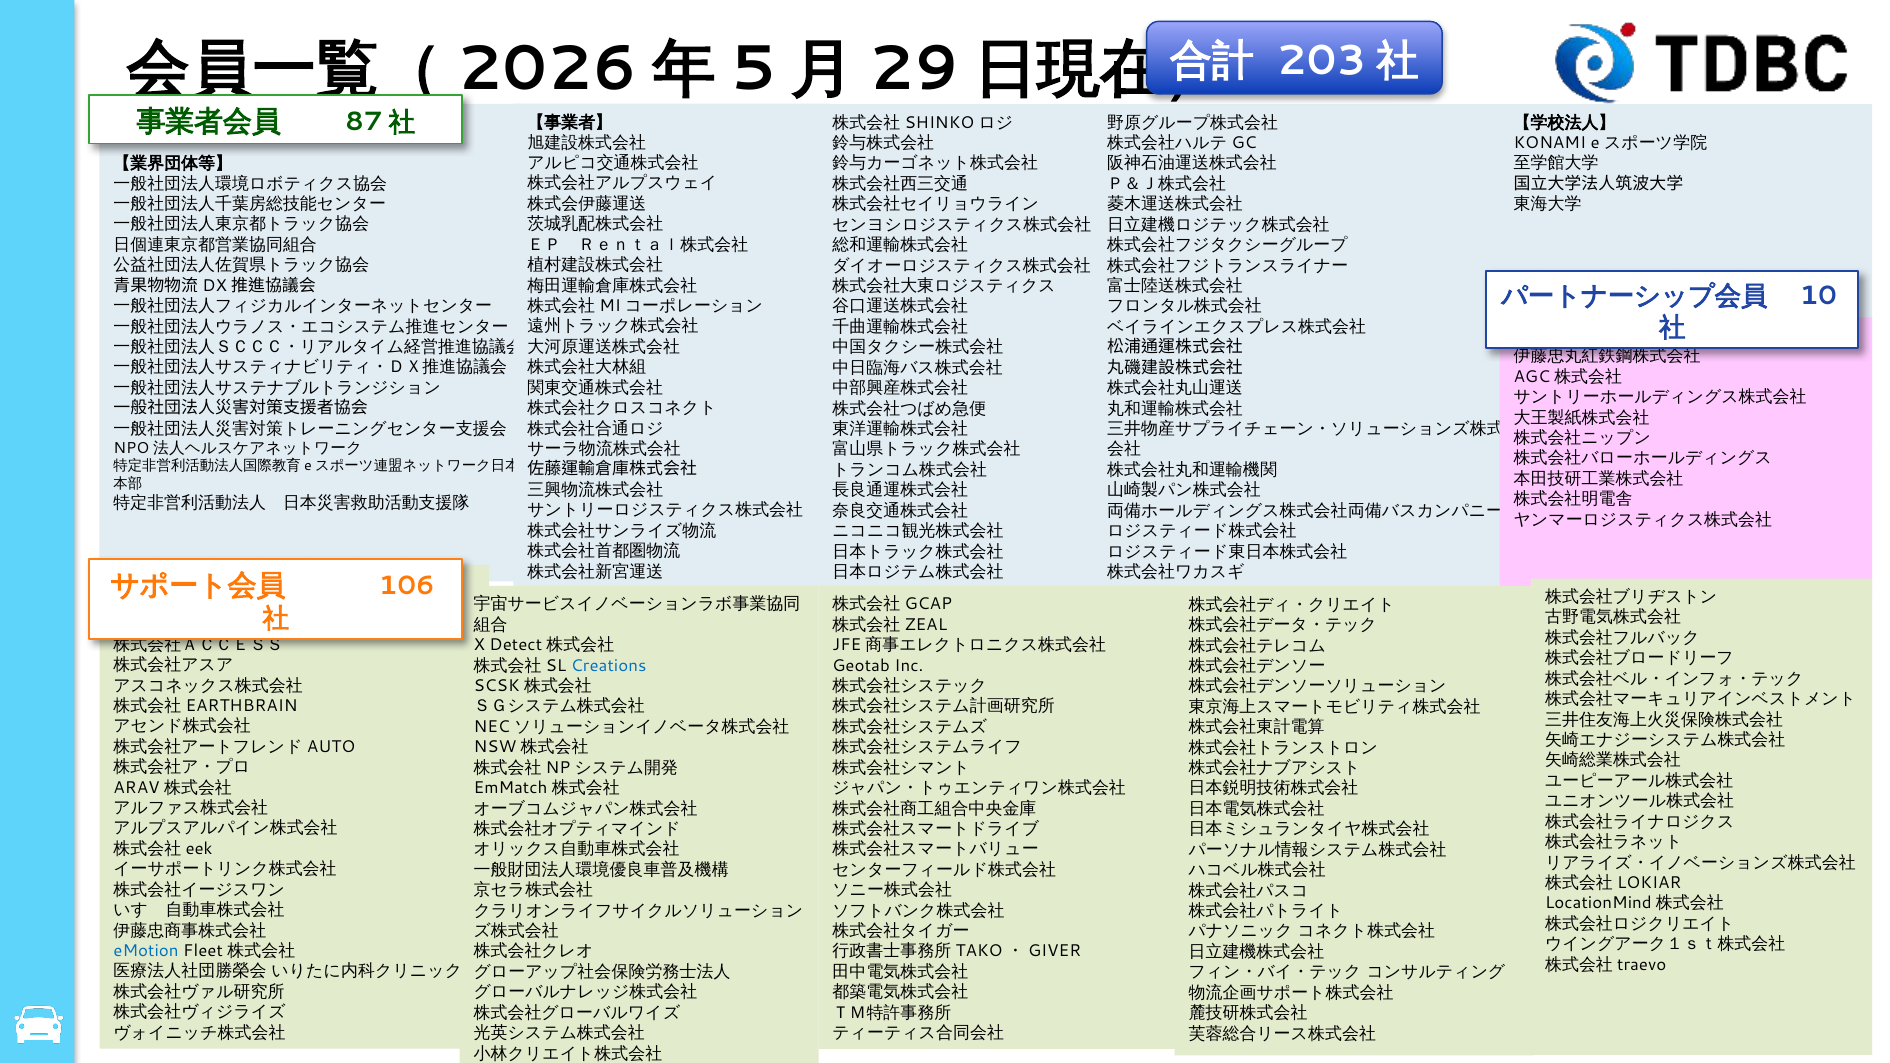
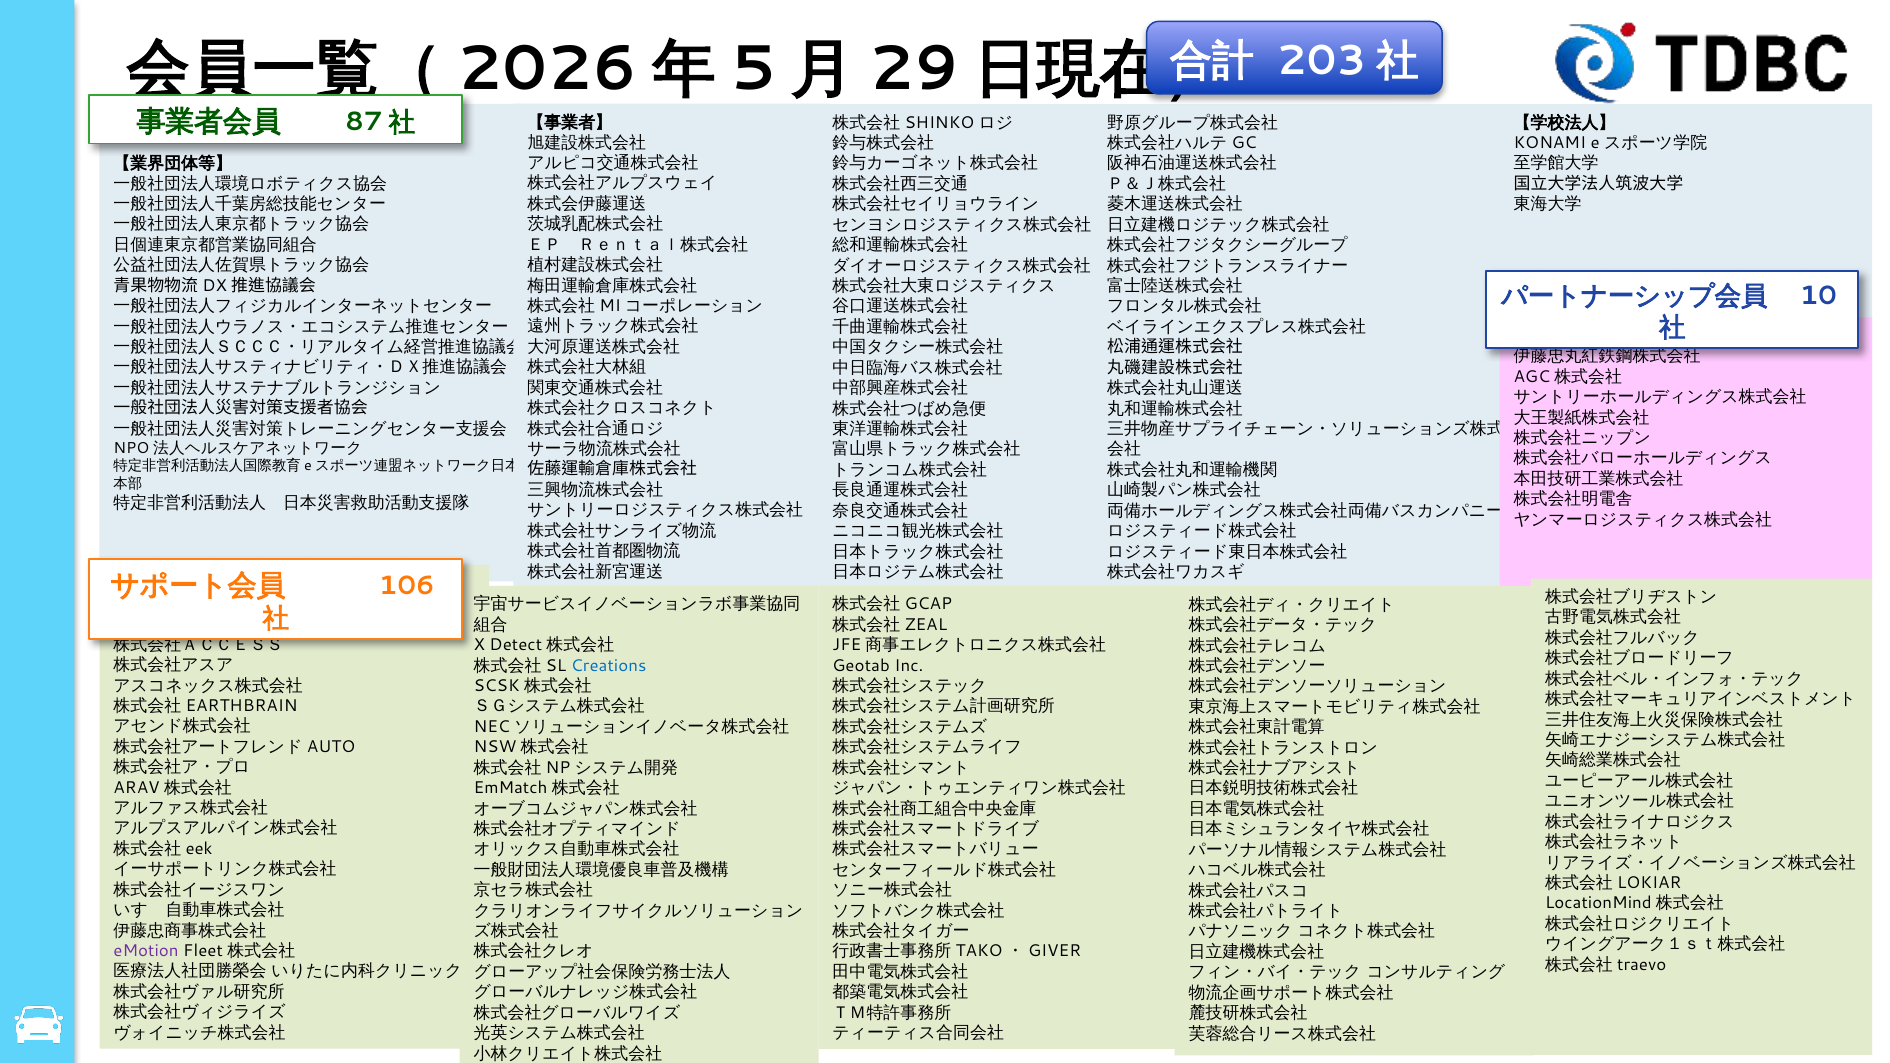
eMotion colour: blue -> purple
